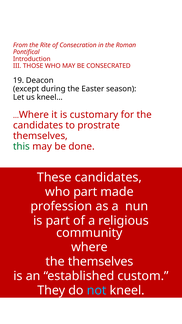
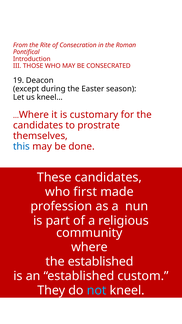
this colour: green -> blue
who part: part -> first
the themselves: themselves -> established
